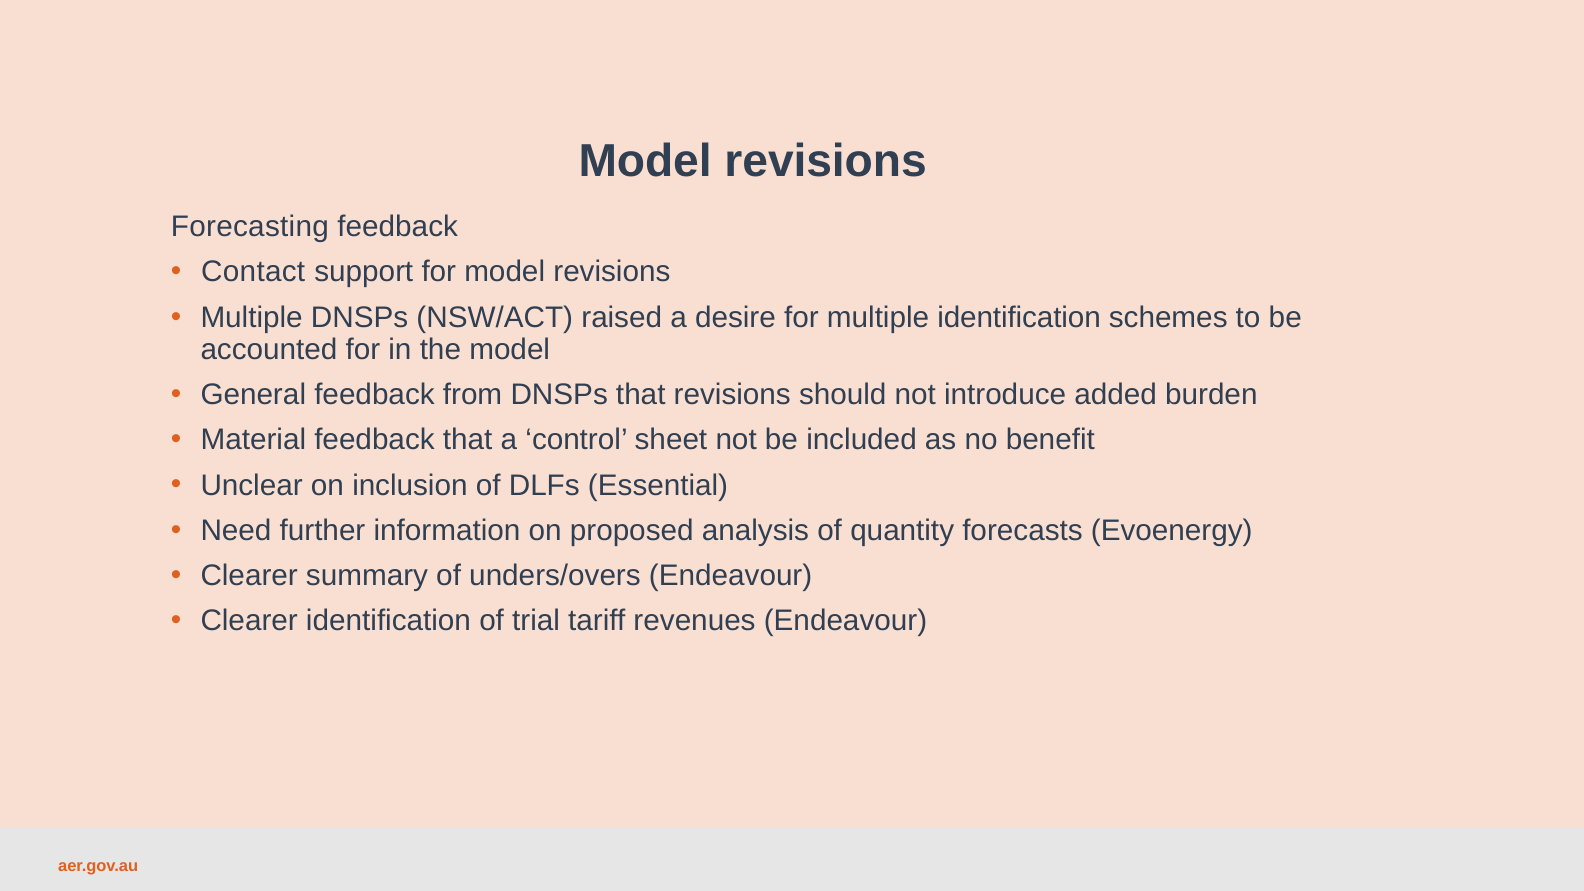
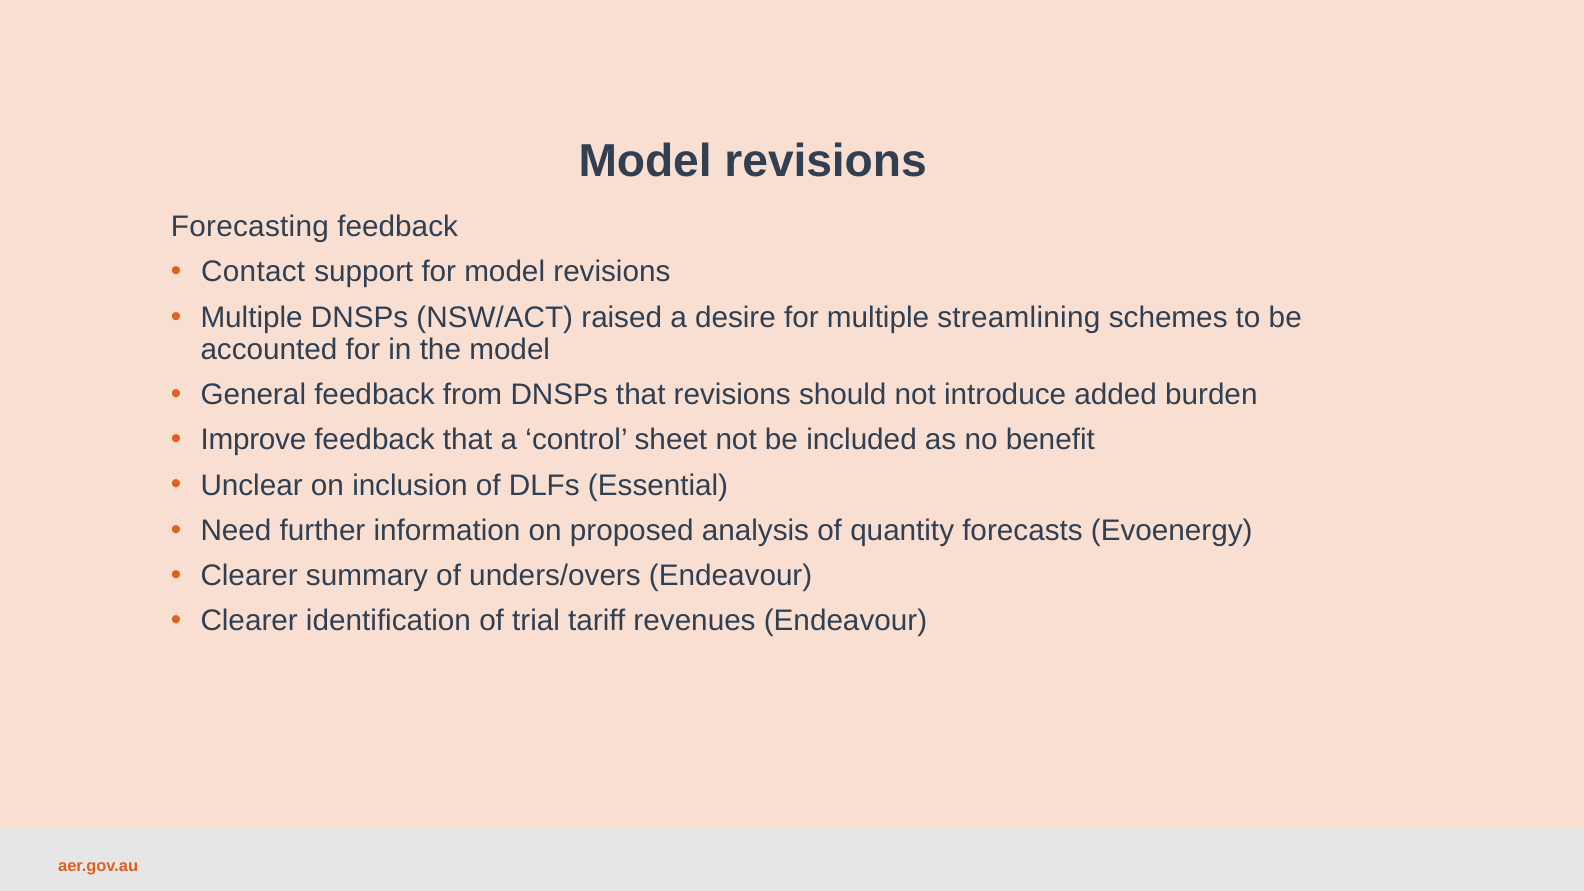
multiple identification: identification -> streamlining
Material: Material -> Improve
